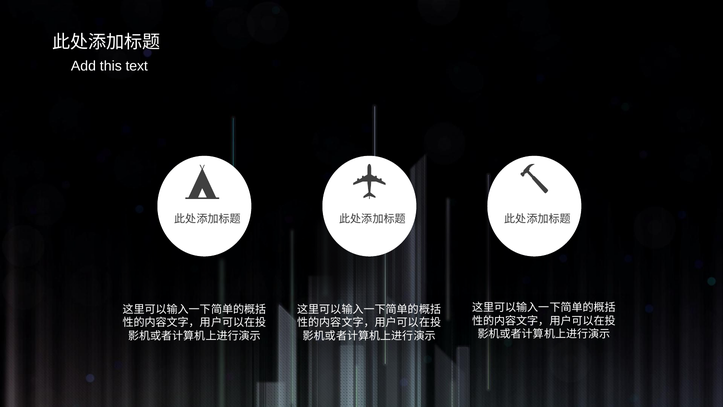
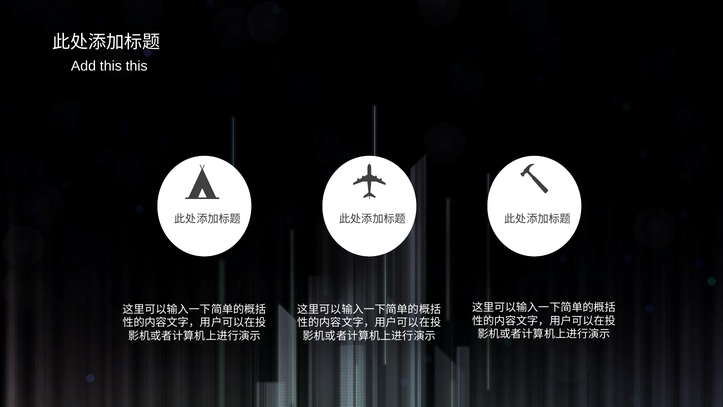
this text: text -> this
